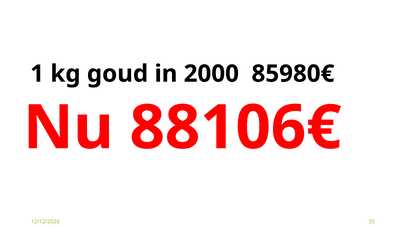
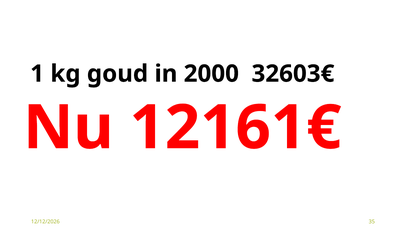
85980€: 85980€ -> 32603€
88106€: 88106€ -> 12161€
